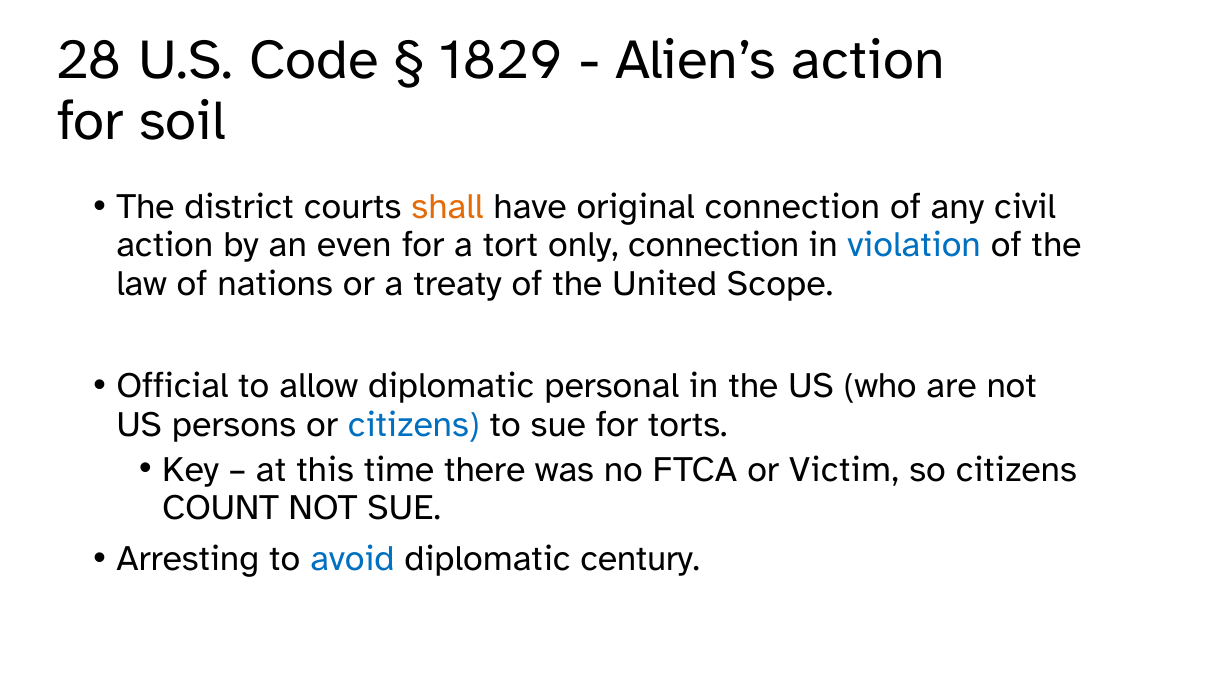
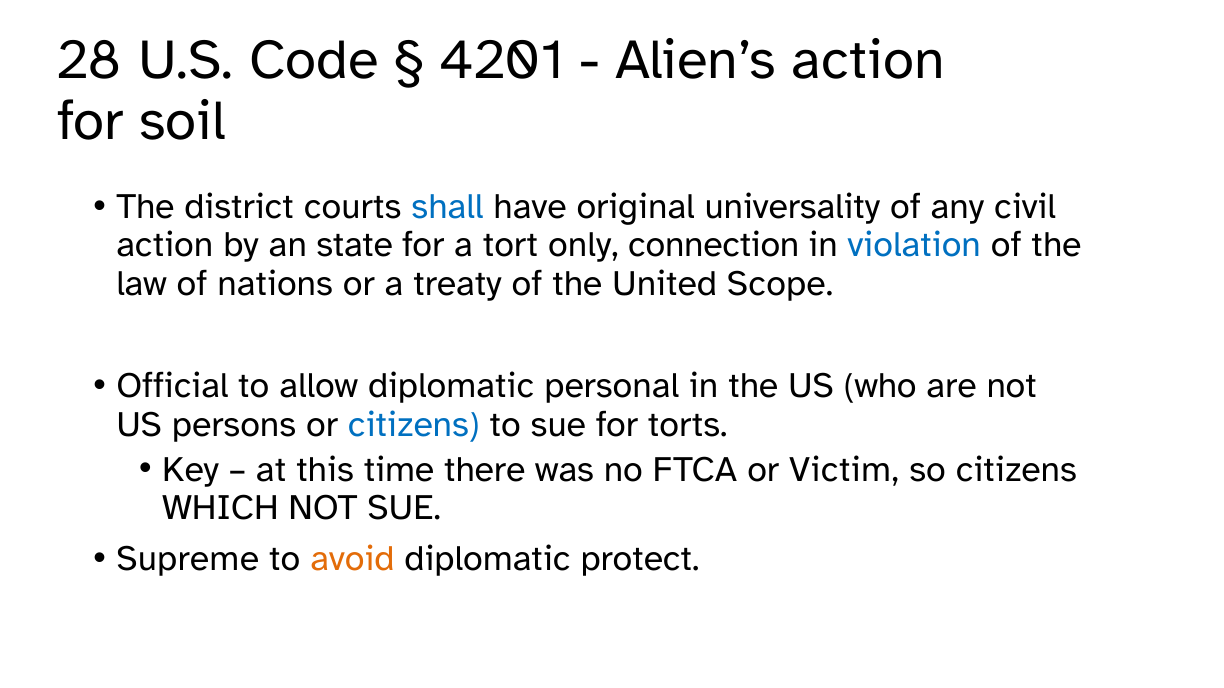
1829: 1829 -> 4201
shall colour: orange -> blue
original connection: connection -> universality
even: even -> state
COUNT: COUNT -> WHICH
Arresting: Arresting -> Supreme
avoid colour: blue -> orange
century: century -> protect
